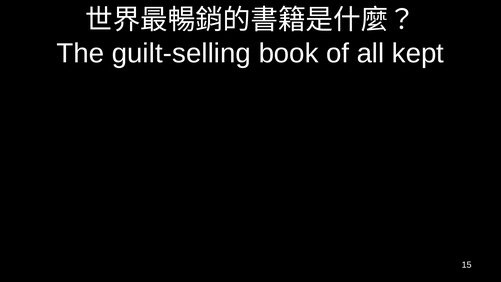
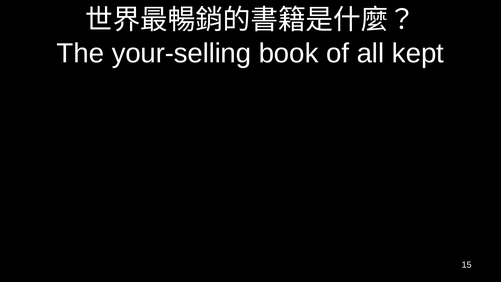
guilt-selling: guilt-selling -> your-selling
